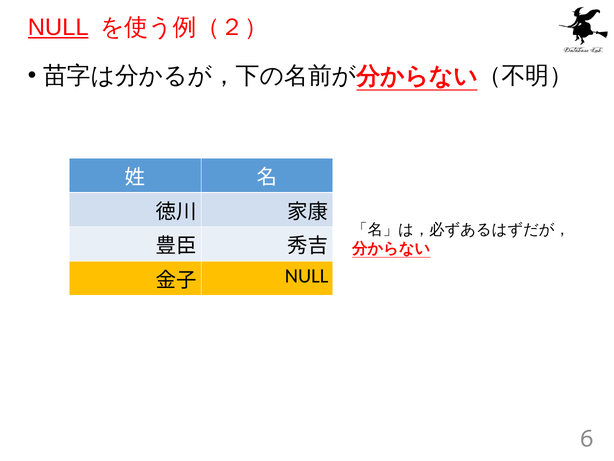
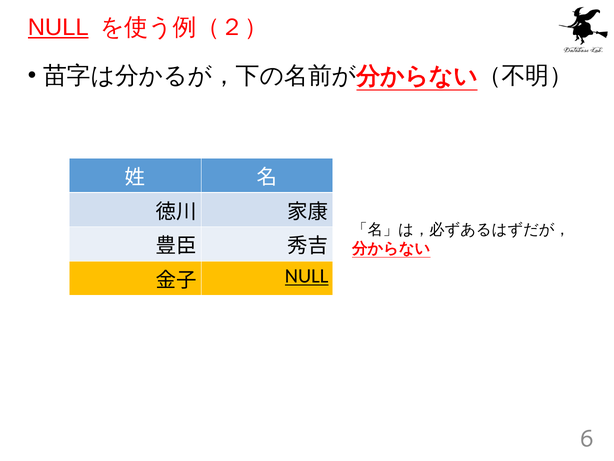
NULL at (307, 276) underline: none -> present
